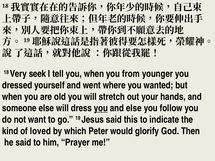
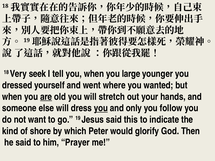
from: from -> large
are underline: none -> present
and else: else -> only
loved: loved -> shore
